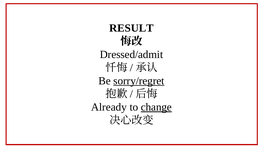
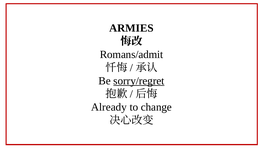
RESULT: RESULT -> ARMIES
Dressed/admit: Dressed/admit -> Romans/admit
change underline: present -> none
